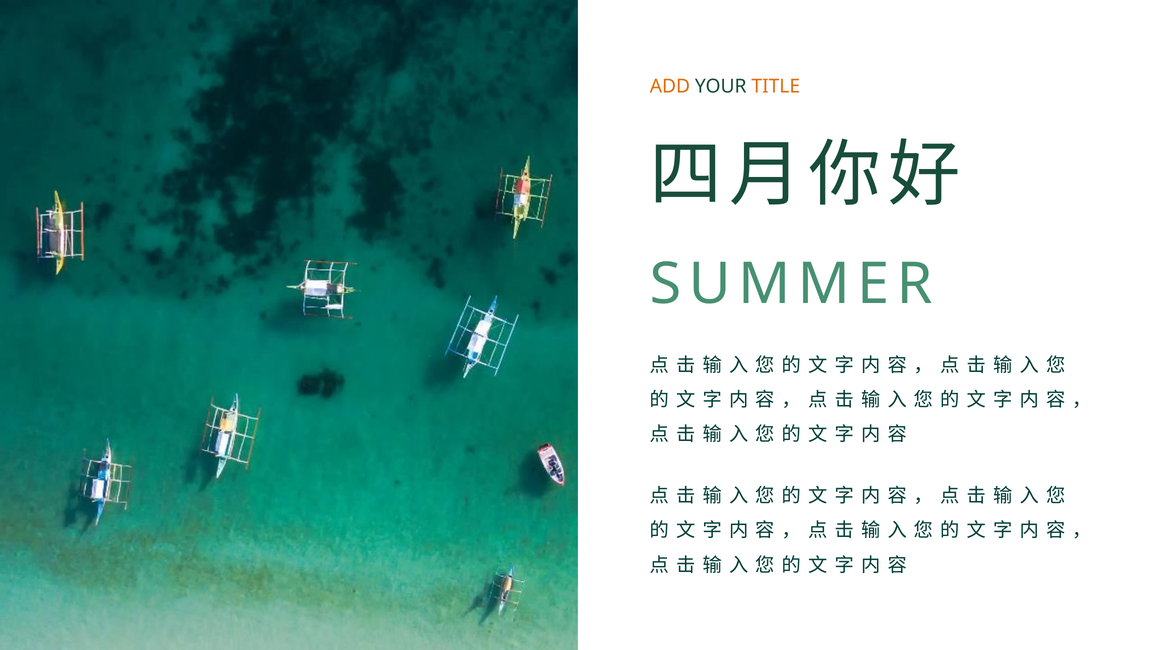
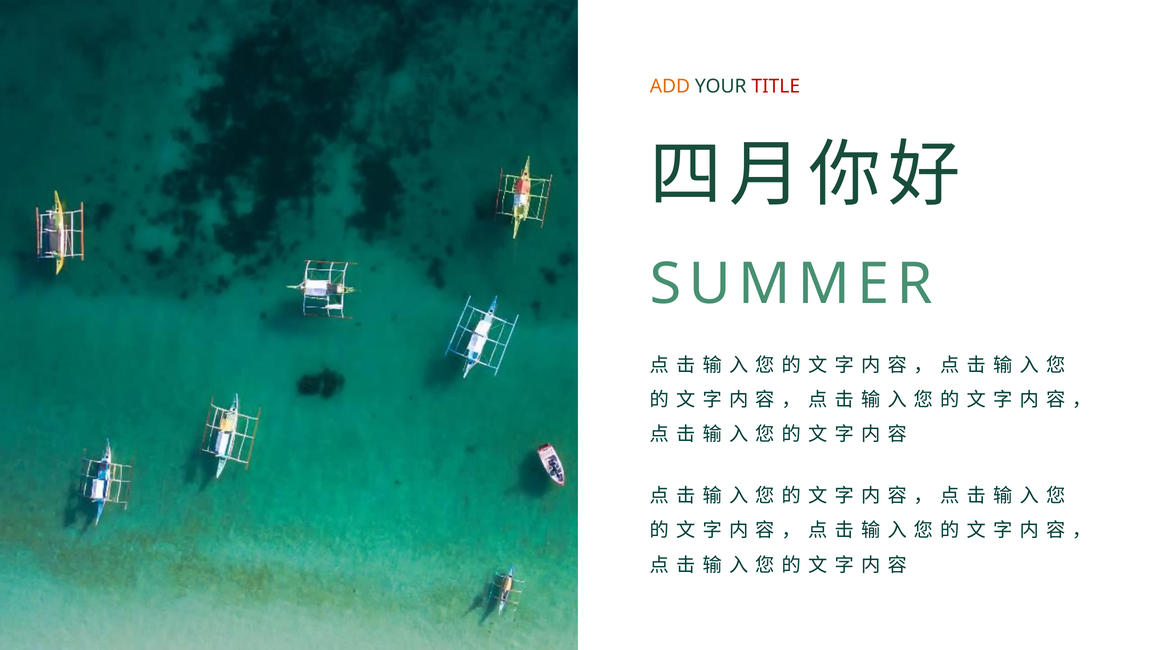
TITLE colour: orange -> red
